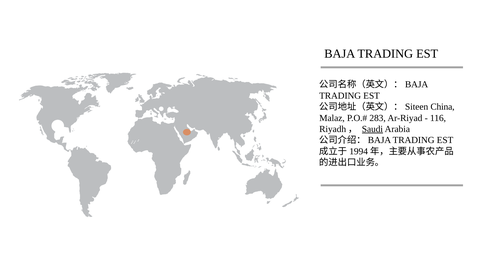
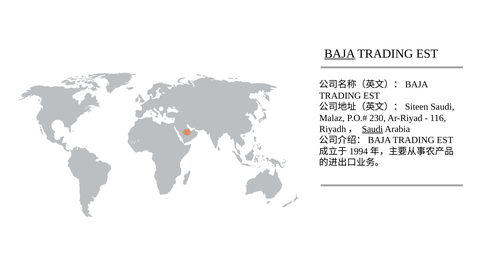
BAJA underline: none -> present
China at (443, 107): China -> Saudi
283: 283 -> 230
